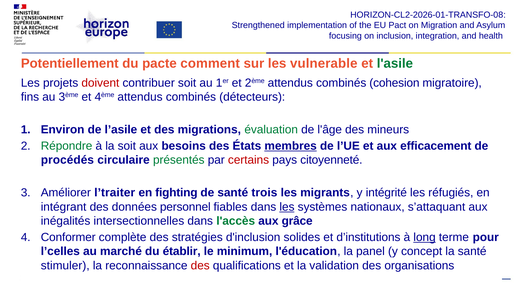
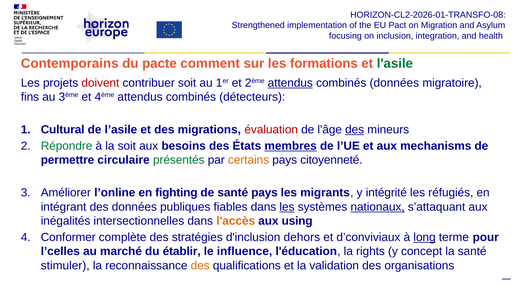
Potentiellement: Potentiellement -> Contemporains
vulnerable: vulnerable -> formations
attendus at (290, 83) underline: none -> present
combinés cohesion: cohesion -> données
Environ: Environ -> Cultural
évaluation colour: green -> red
des at (355, 130) underline: none -> present
efficacement: efficacement -> mechanisms
procédés: procédés -> permettre
certains colour: red -> orange
l’traiter: l’traiter -> l’online
santé trois: trois -> pays
personnel: personnel -> publiques
nationaux underline: none -> present
l'accès colour: green -> orange
grâce: grâce -> using
solides: solides -> dehors
d’institutions: d’institutions -> d’conviviaux
minimum: minimum -> influence
panel: panel -> rights
des at (200, 266) colour: red -> orange
